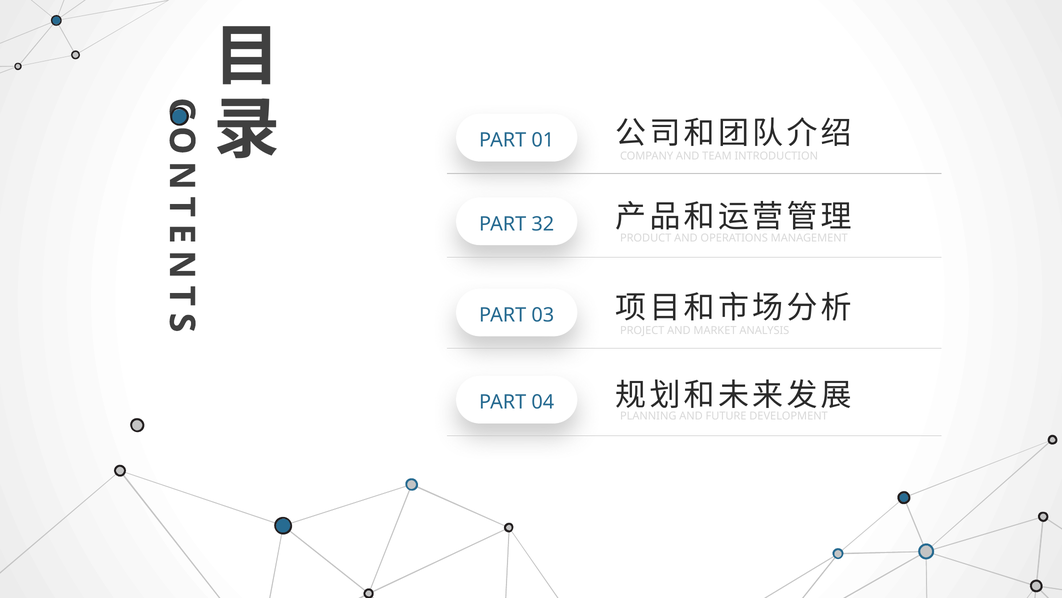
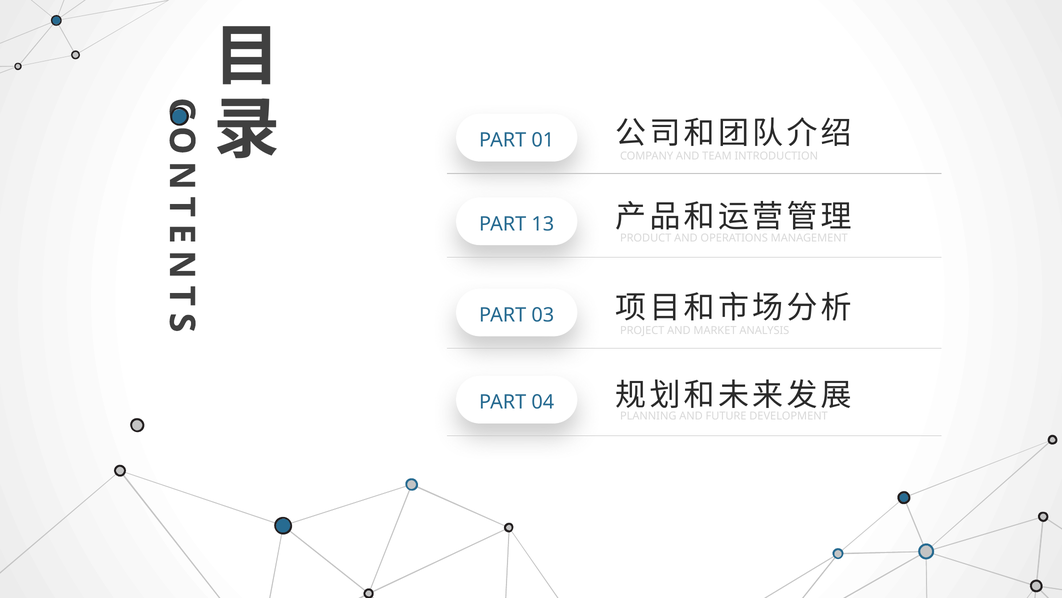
32: 32 -> 13
